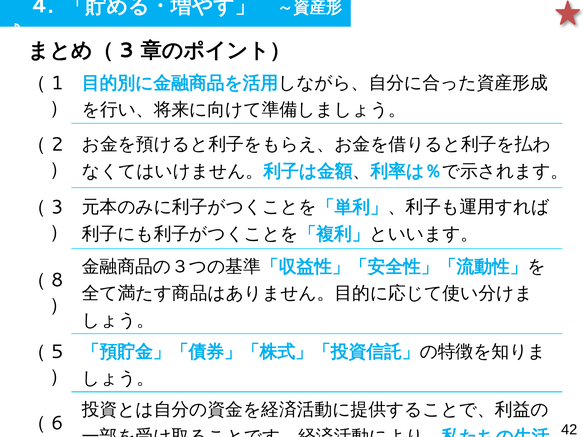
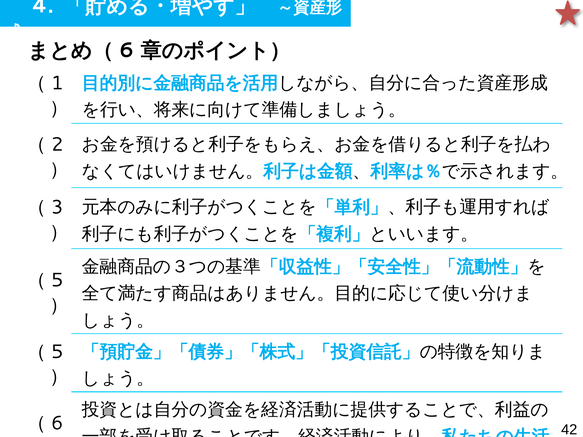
3 at (127, 50): 3 -> 6
8 at (57, 280): 8 -> 5
